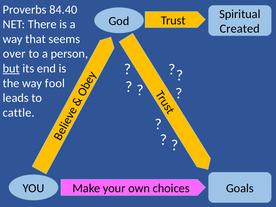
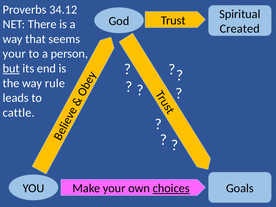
84.40: 84.40 -> 34.12
over at (14, 54): over -> your
fool: fool -> rule
choices underline: none -> present
